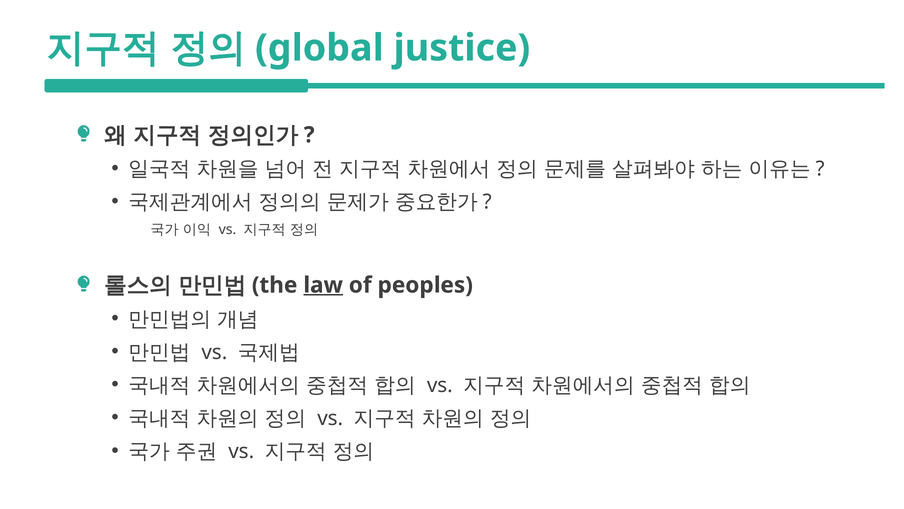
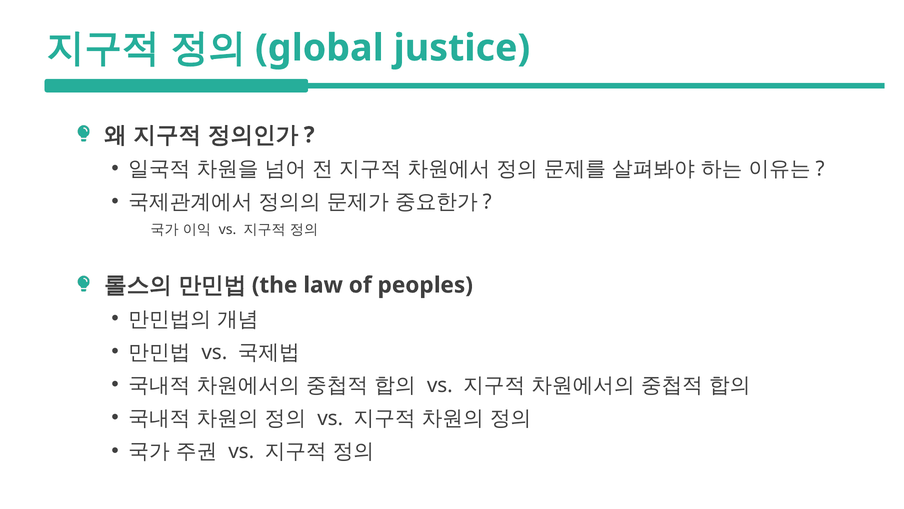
law underline: present -> none
